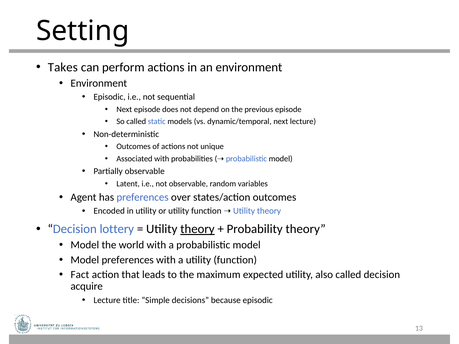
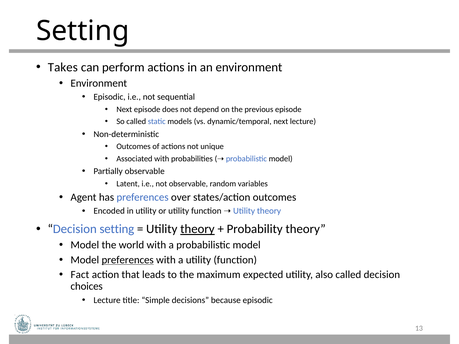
Decision lottery: lottery -> setting
preferences at (128, 260) underline: none -> present
acquire: acquire -> choices
